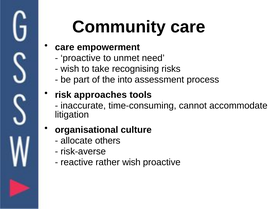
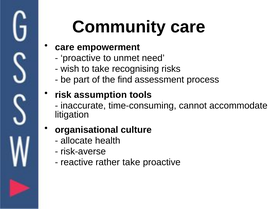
into: into -> find
approaches: approaches -> assumption
others: others -> health
rather wish: wish -> take
